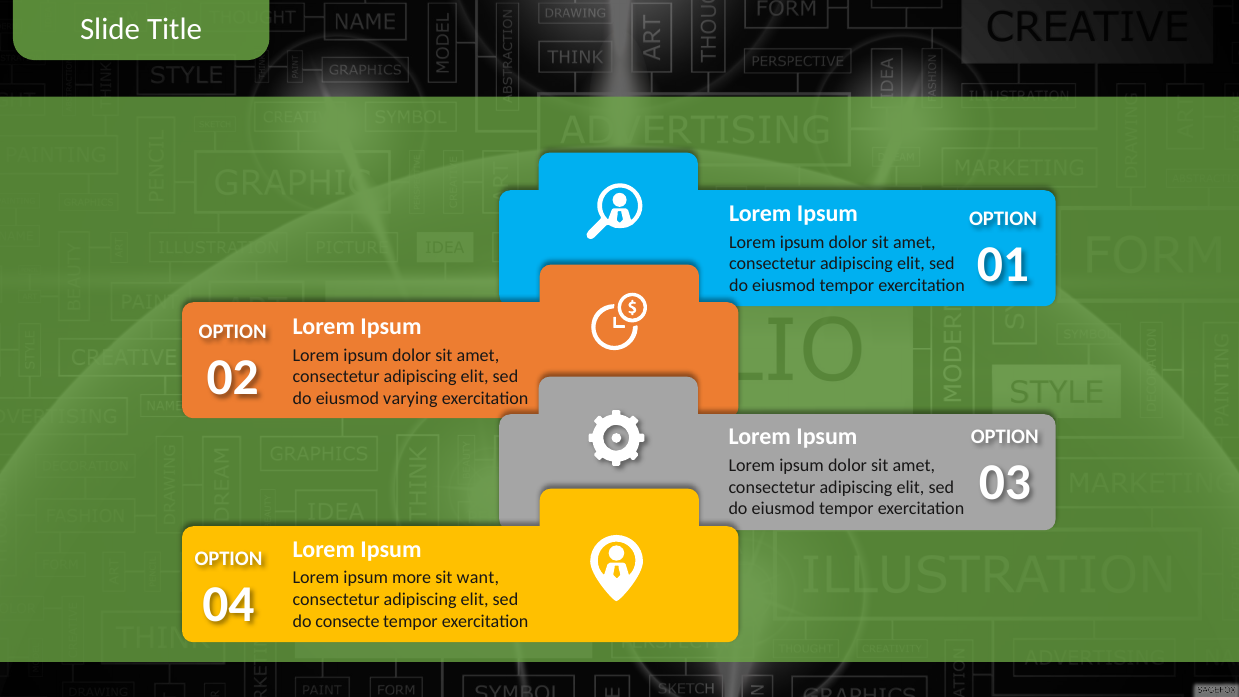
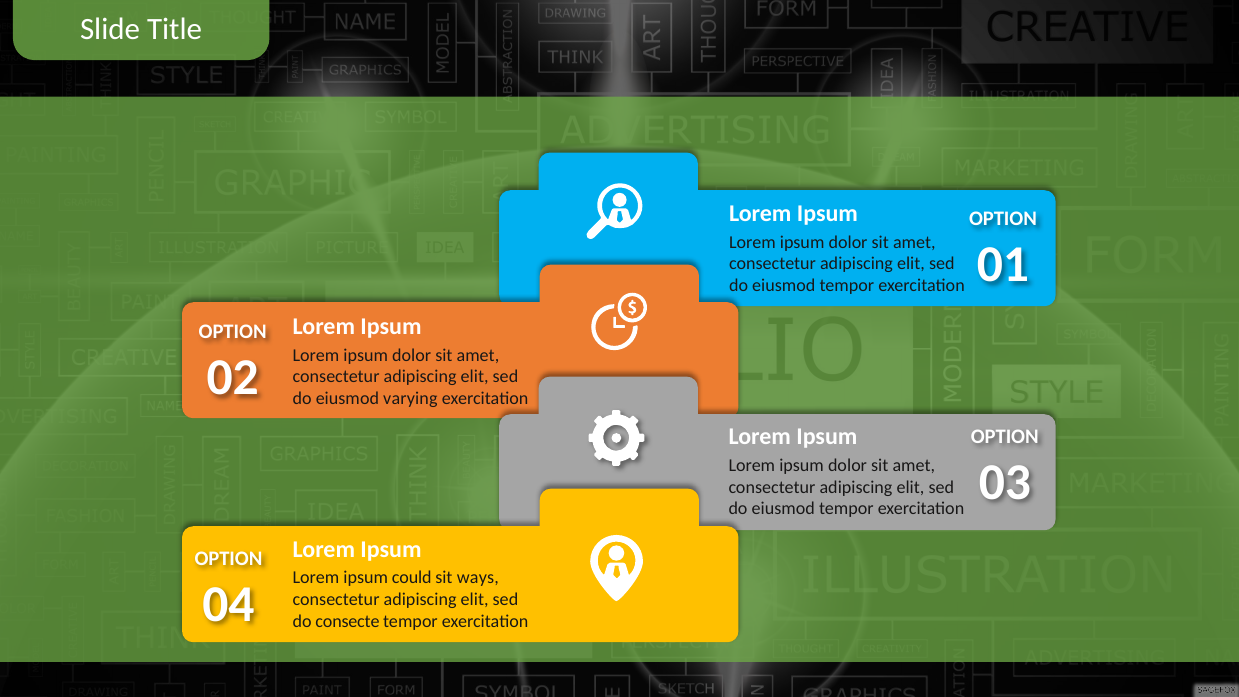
more: more -> could
want: want -> ways
